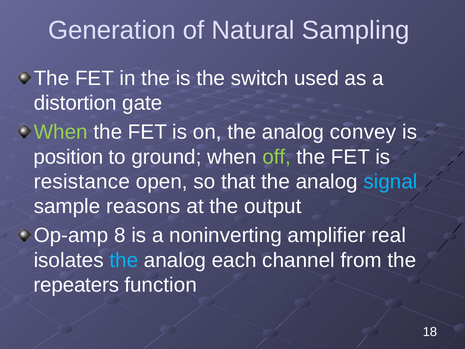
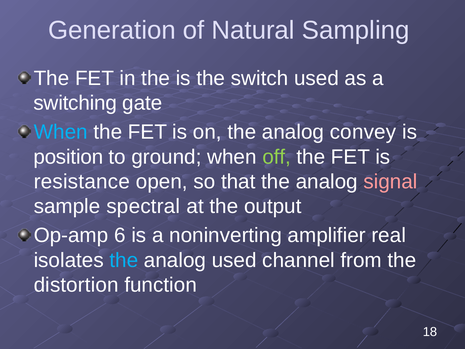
distortion: distortion -> switching
When at (61, 132) colour: light green -> light blue
signal colour: light blue -> pink
reasons: reasons -> spectral
8: 8 -> 6
analog each: each -> used
repeaters: repeaters -> distortion
